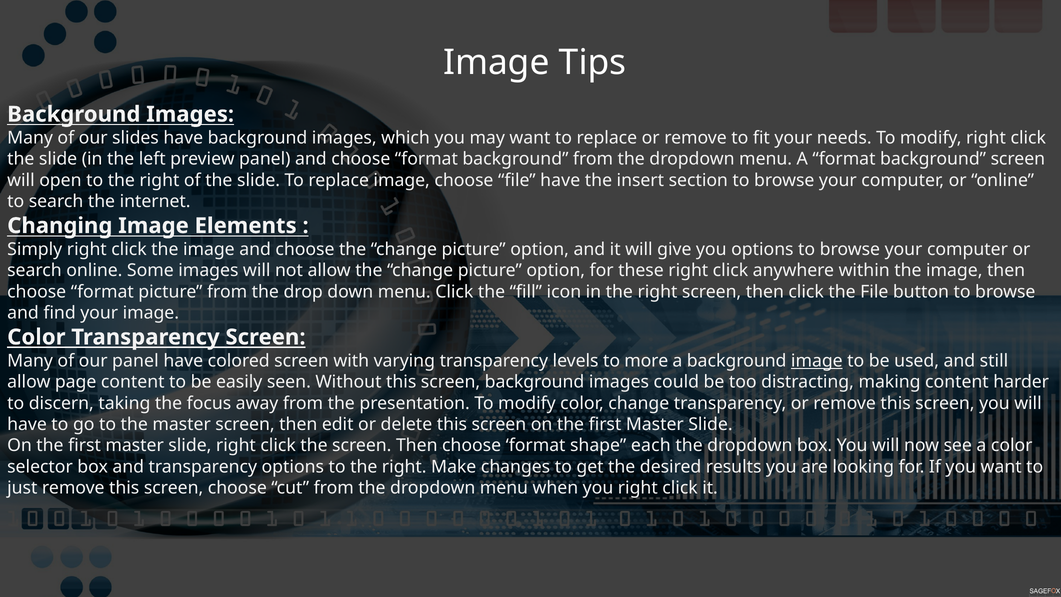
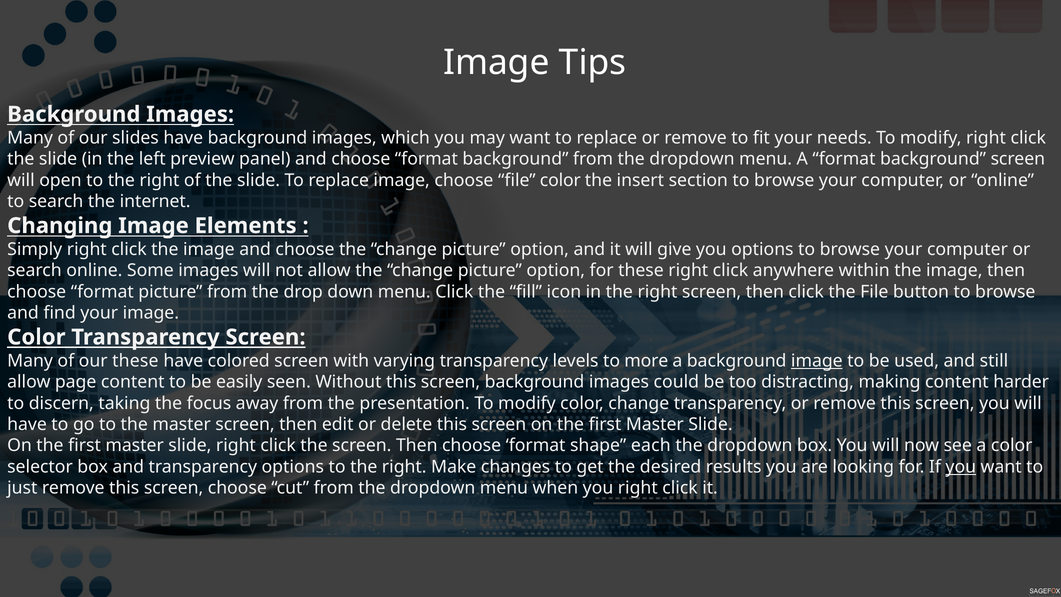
file have: have -> color
our panel: panel -> these
you at (961, 467) underline: none -> present
